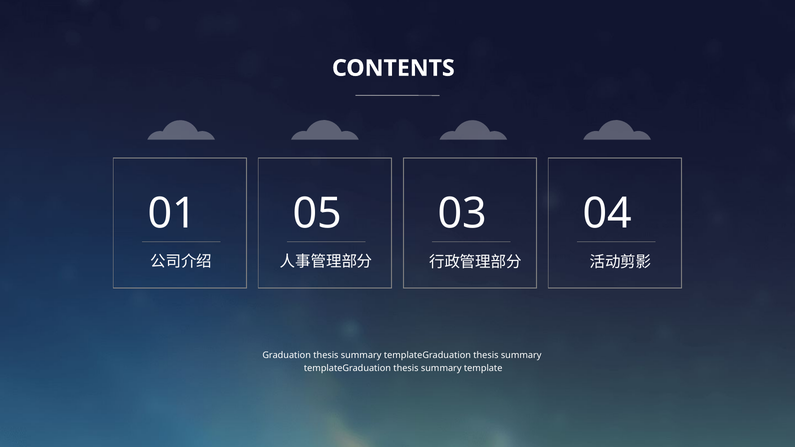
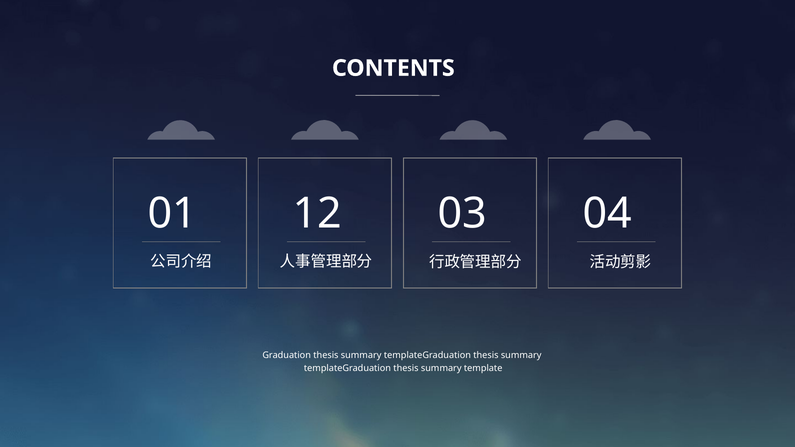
05: 05 -> 12
